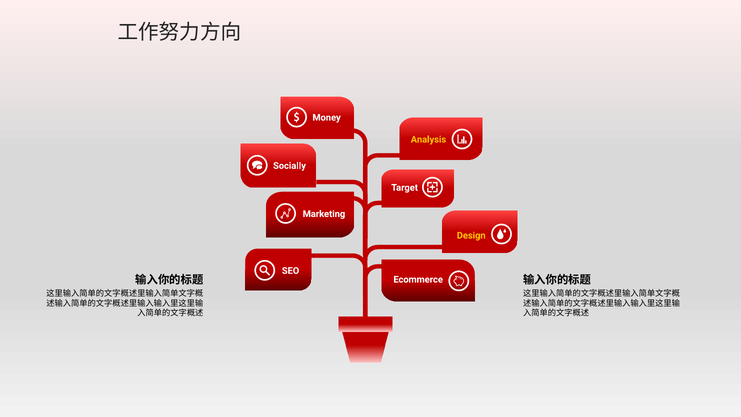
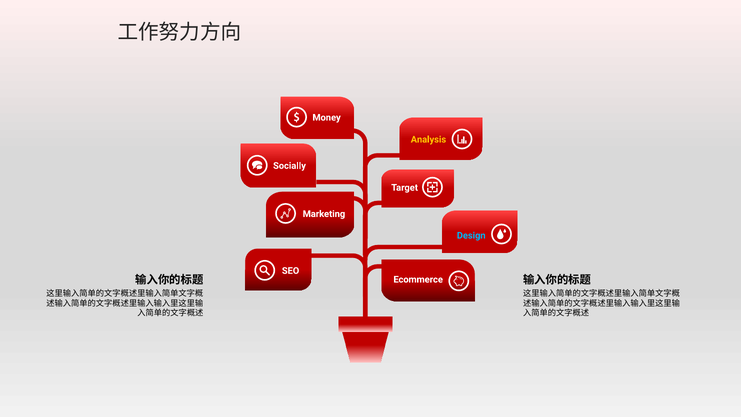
Design colour: yellow -> light blue
